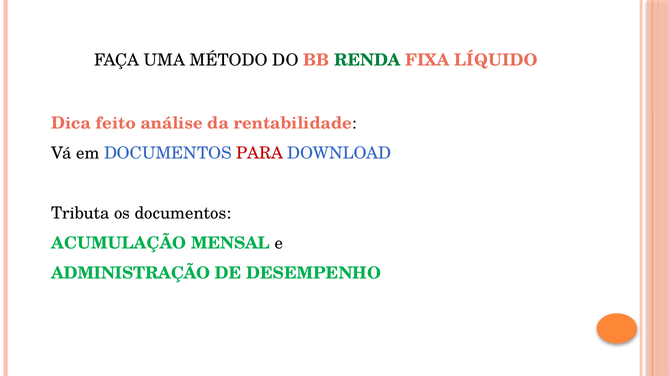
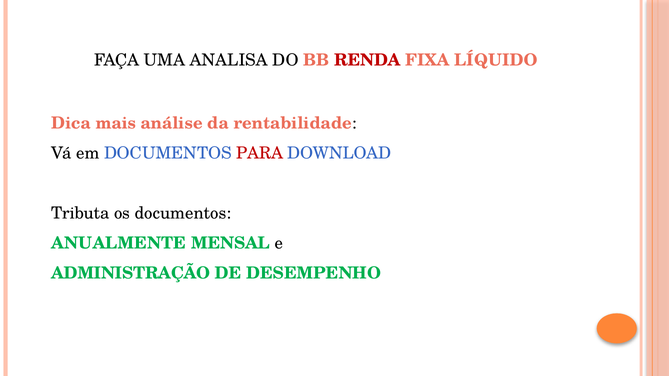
MÉTODO: MÉTODO -> ANALISA
RENDA colour: green -> red
feito: feito -> mais
ACUMULAÇÃO: ACUMULAÇÃO -> ANUALMENTE
